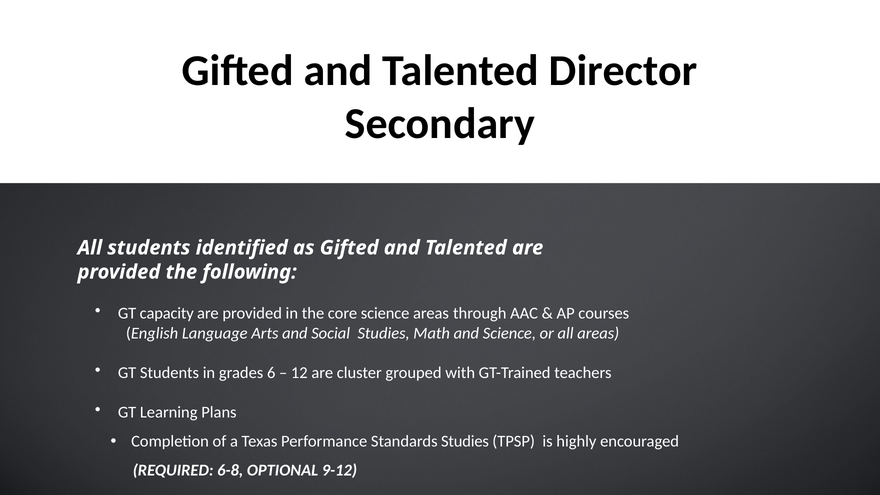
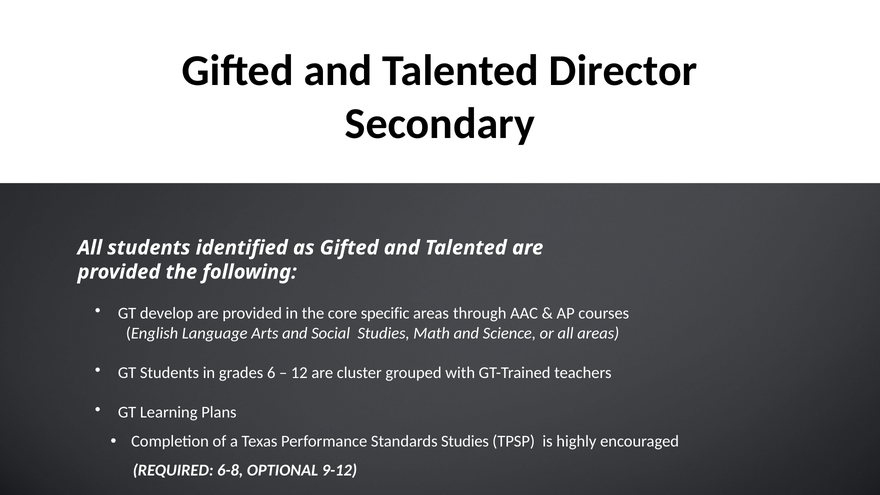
capacity: capacity -> develop
core science: science -> specific
